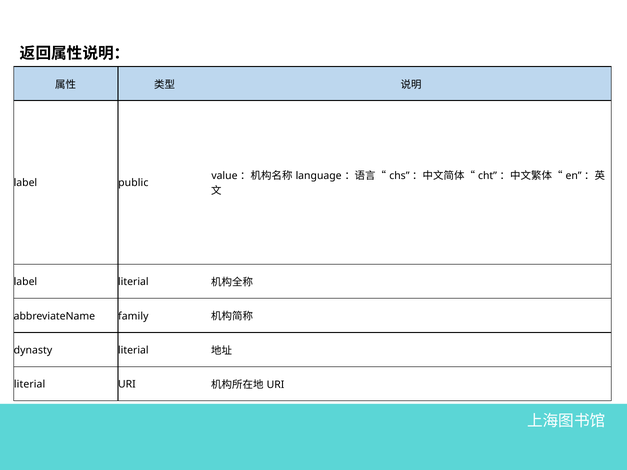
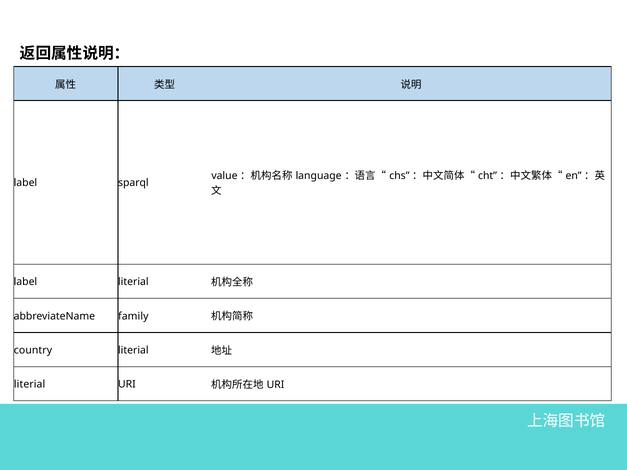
public: public -> sparql
dynasty: dynasty -> country
